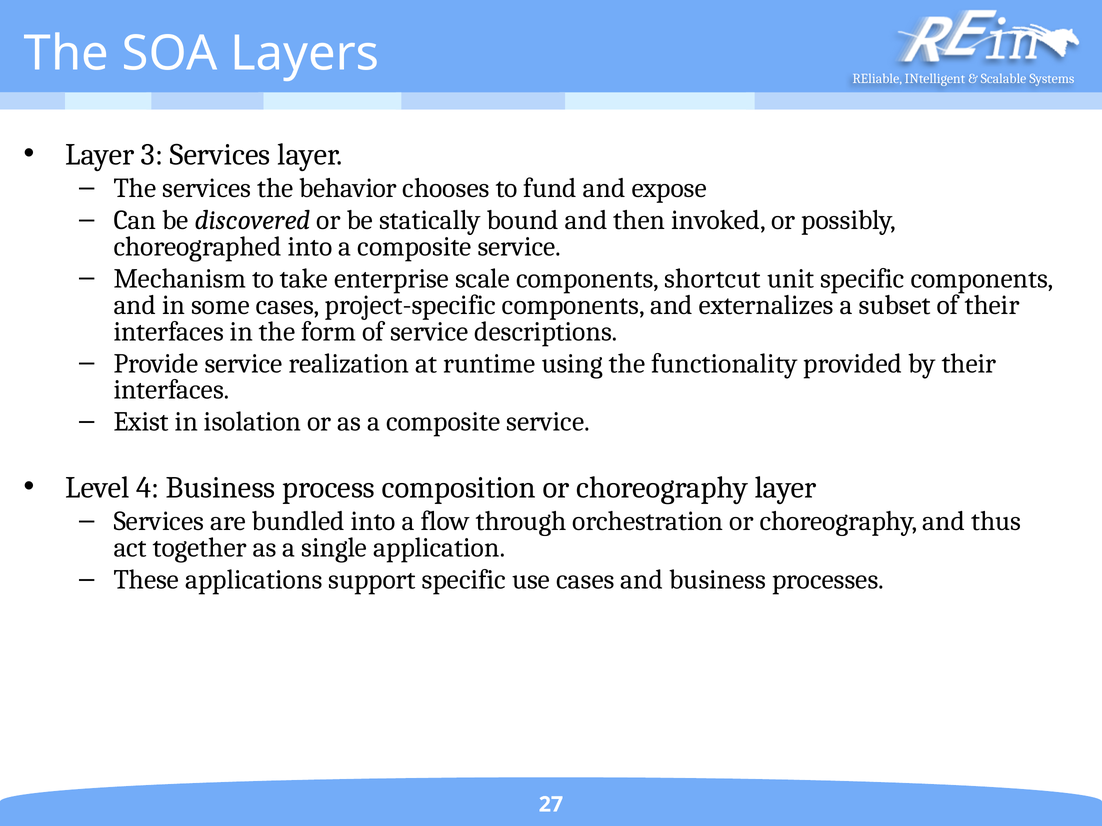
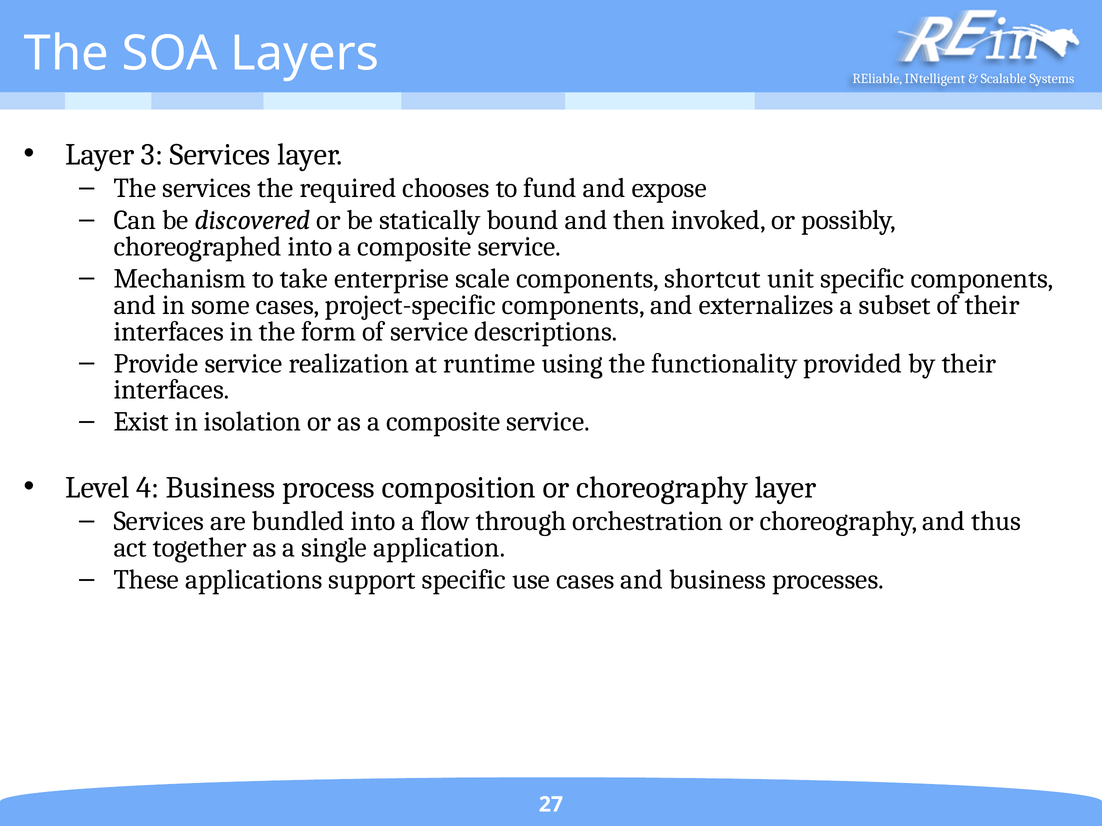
behavior: behavior -> required
